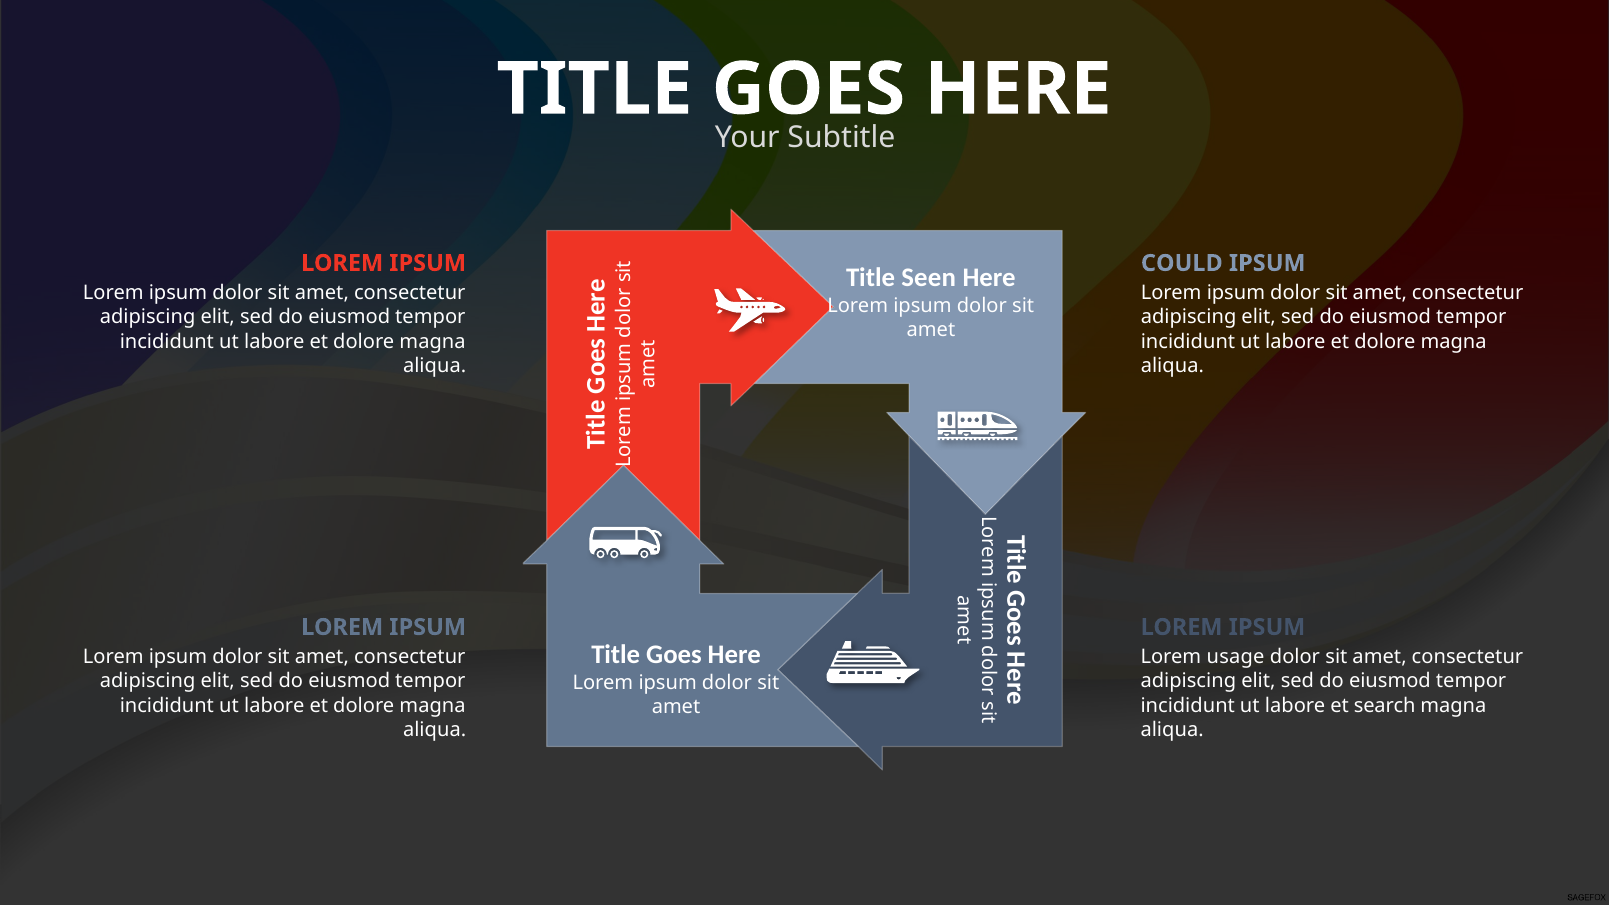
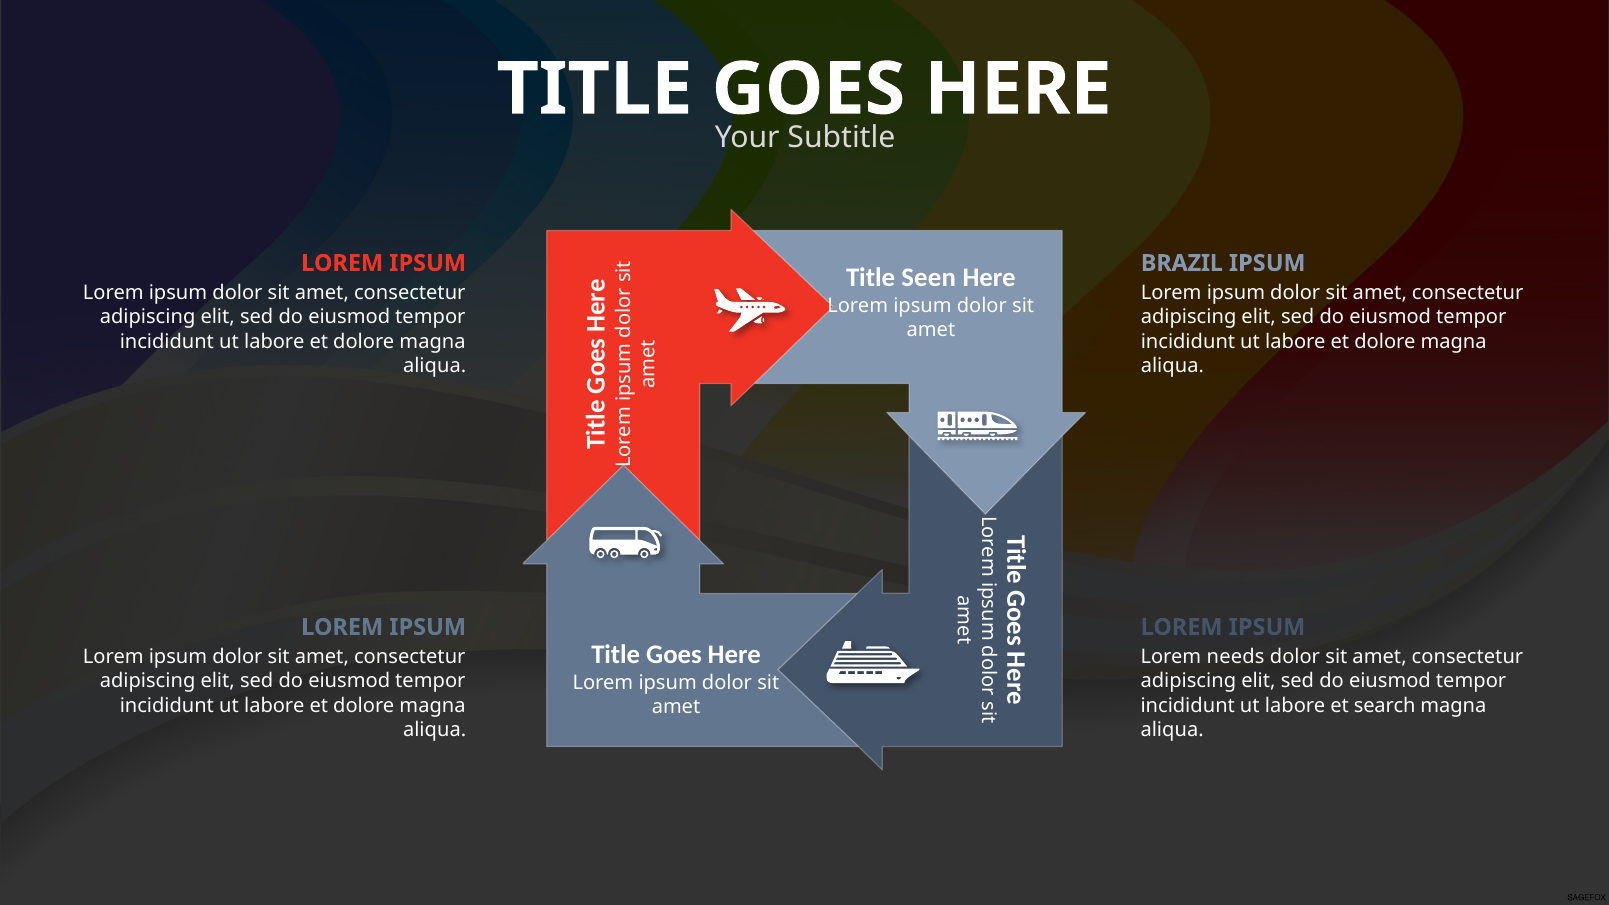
COULD: COULD -> BRAZIL
usage: usage -> needs
